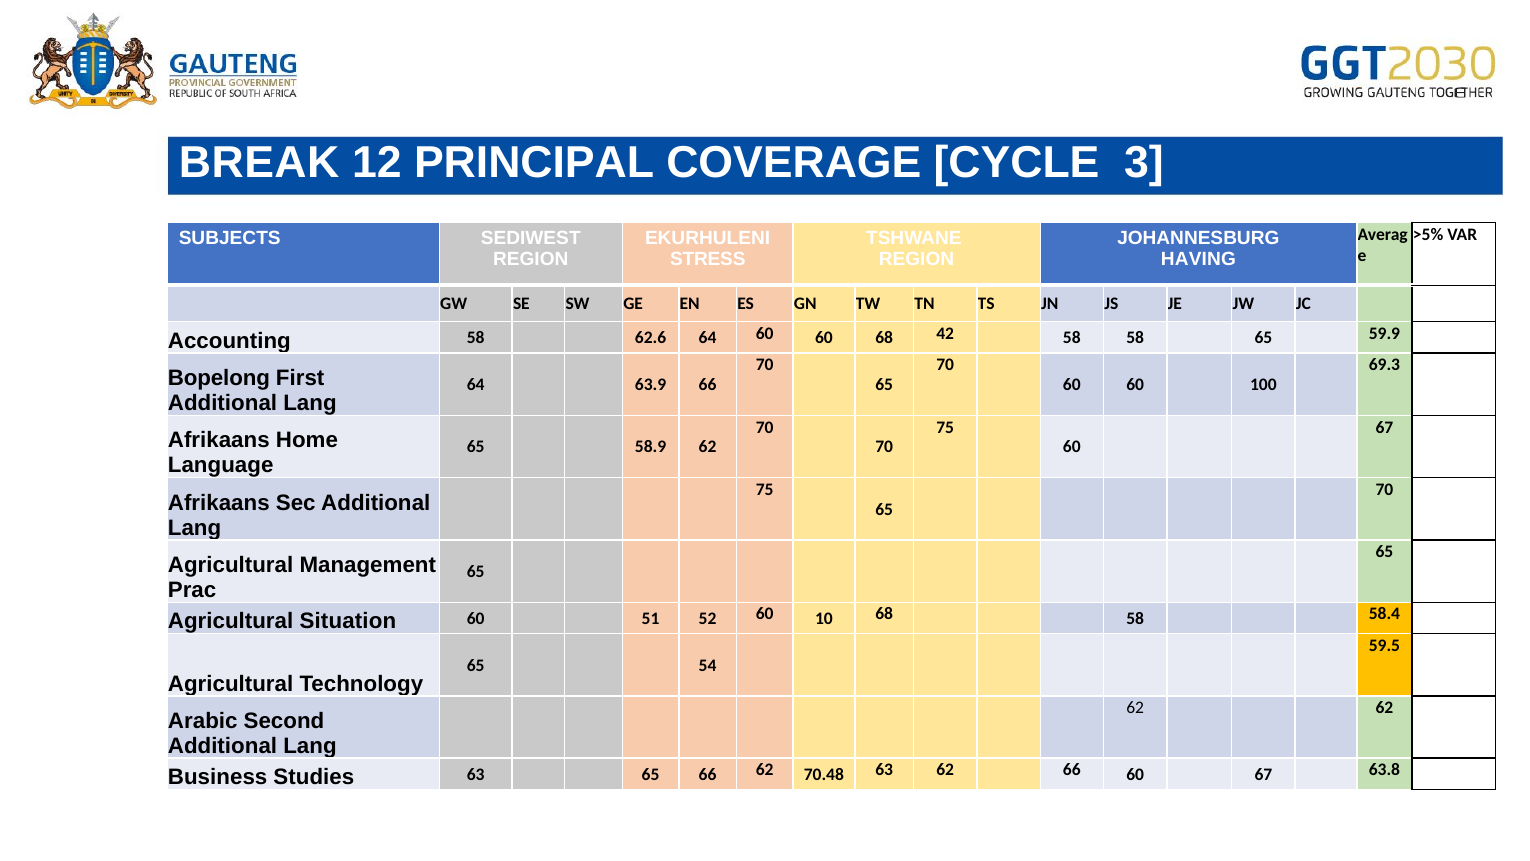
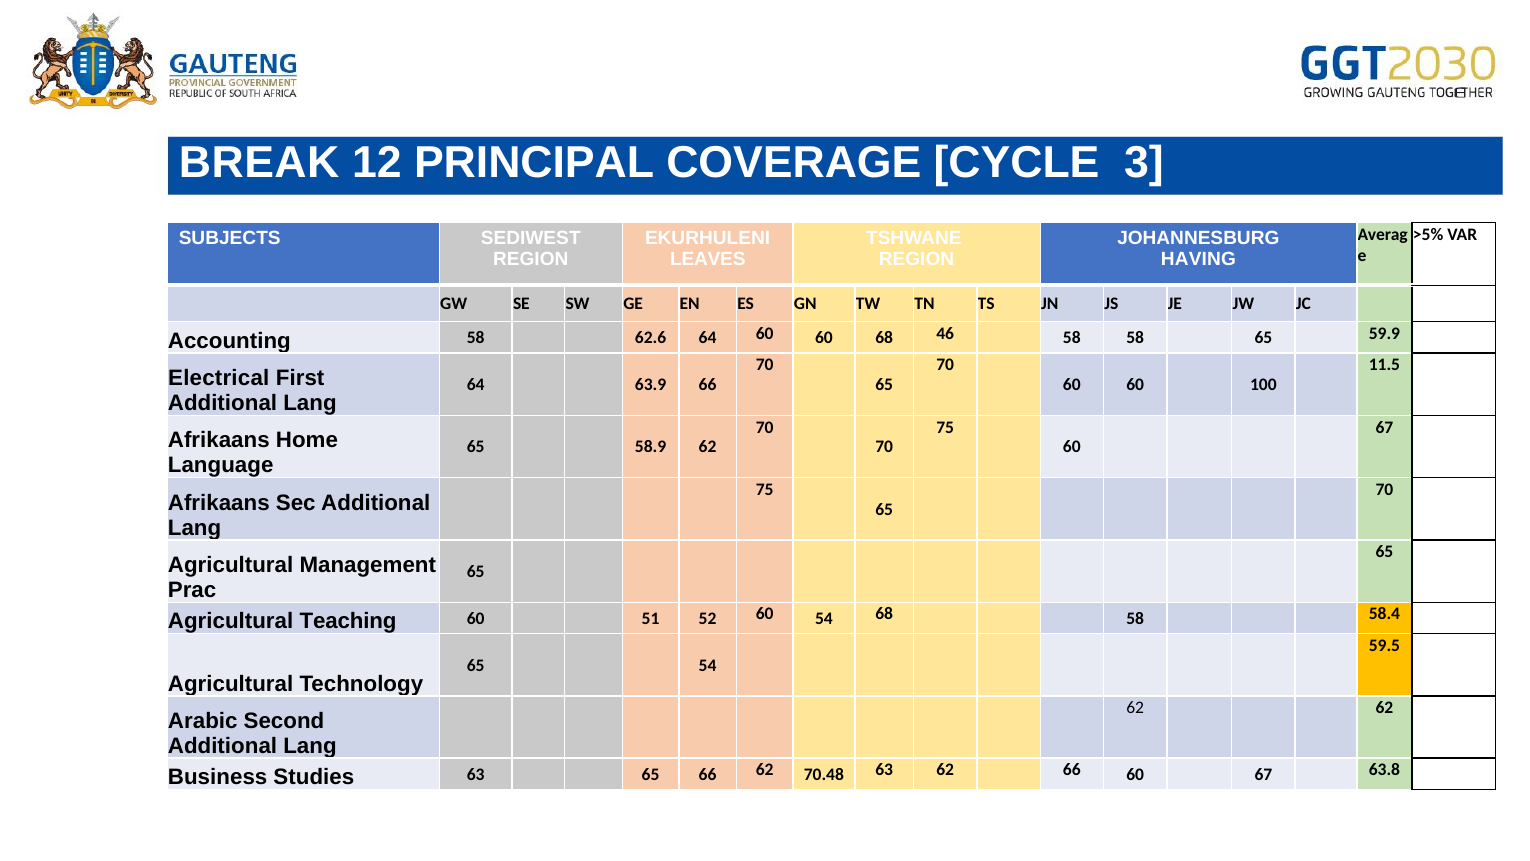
STRESS: STRESS -> LEAVES
42: 42 -> 46
69.3: 69.3 -> 11.5
Bopelong: Bopelong -> Electrical
Situation: Situation -> Teaching
60 10: 10 -> 54
